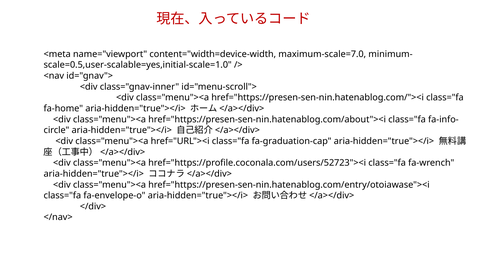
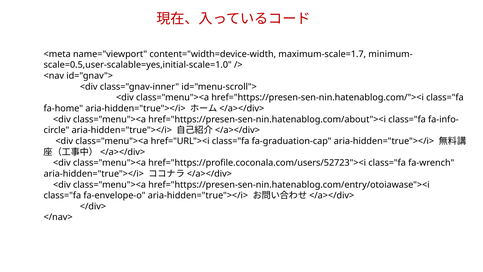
maximum-scale=7.0: maximum-scale=7.0 -> maximum-scale=1.7
